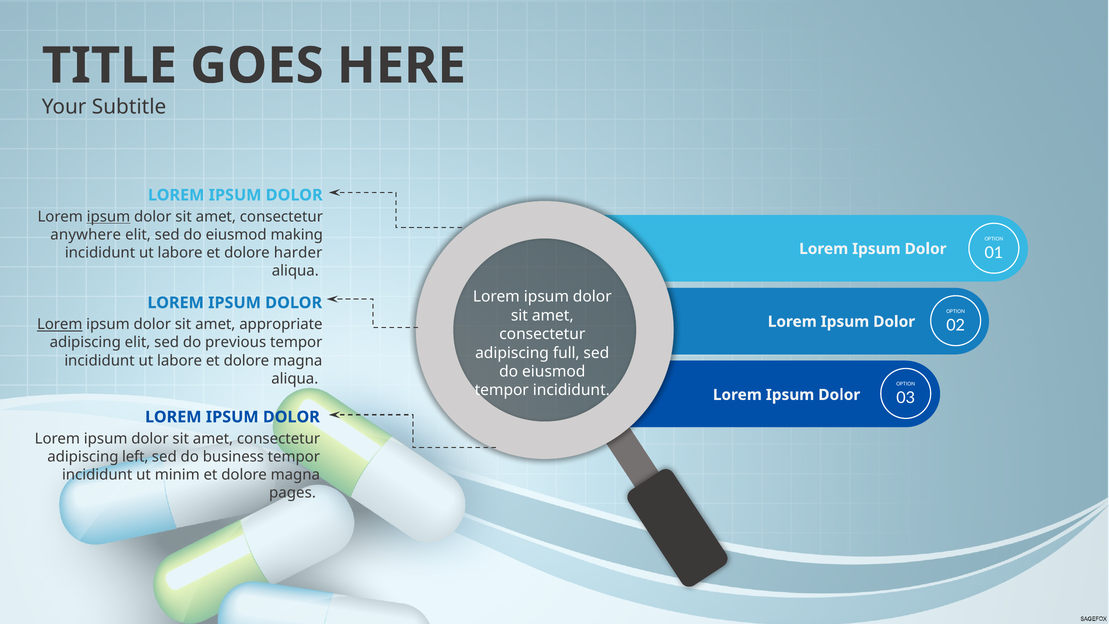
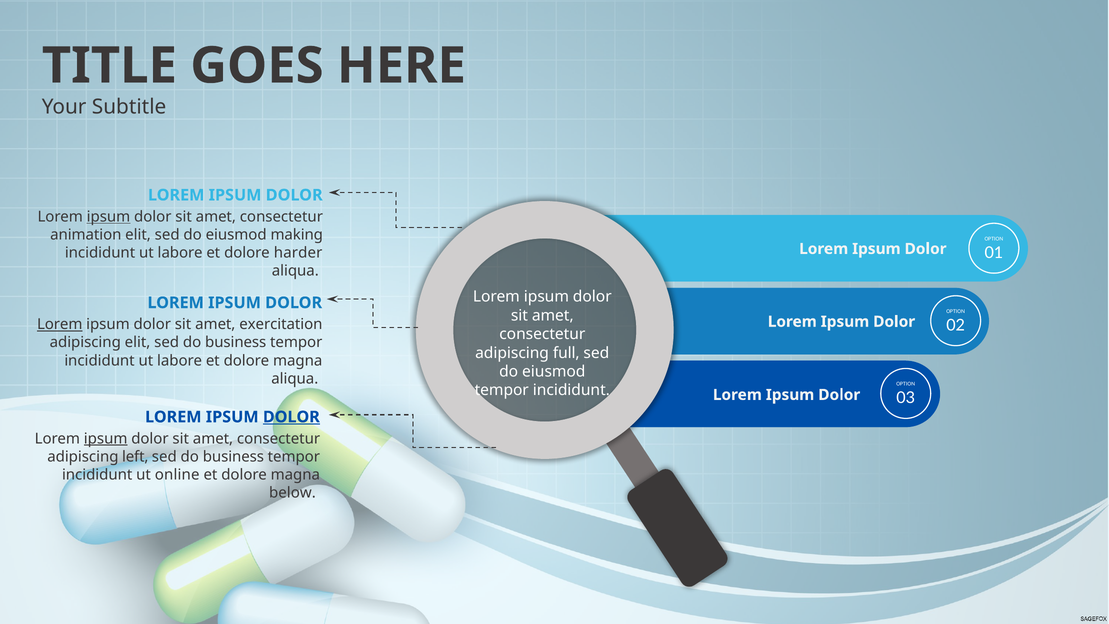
anywhere: anywhere -> animation
appropriate: appropriate -> exercitation
elit sed do previous: previous -> business
DOLOR at (291, 417) underline: none -> present
ipsum at (106, 439) underline: none -> present
minim: minim -> online
pages: pages -> below
